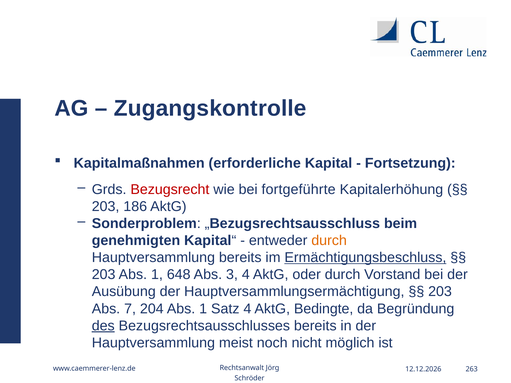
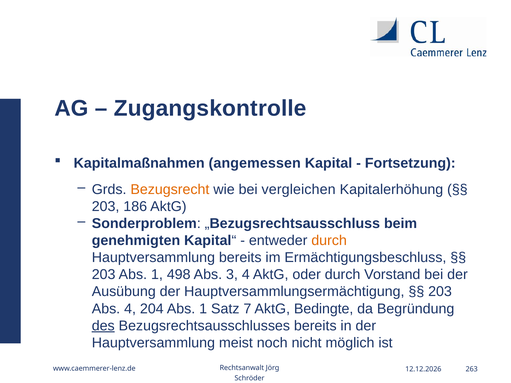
erforderliche: erforderliche -> angemessen
Bezugsrecht colour: red -> orange
fortgeführte: fortgeführte -> vergleichen
Ermächtigungsbeschluss underline: present -> none
648: 648 -> 498
Abs 7: 7 -> 4
Satz 4: 4 -> 7
